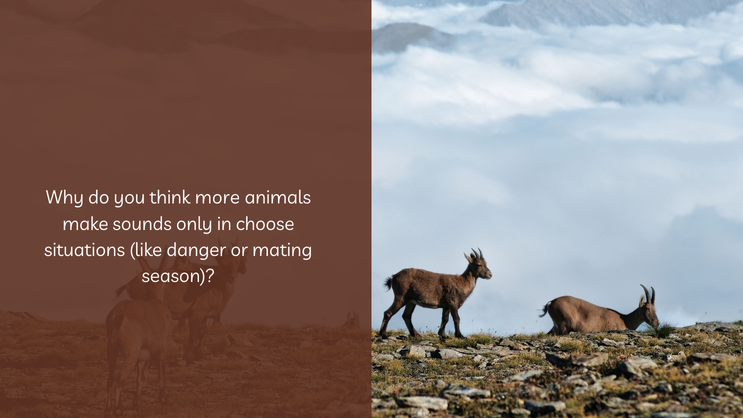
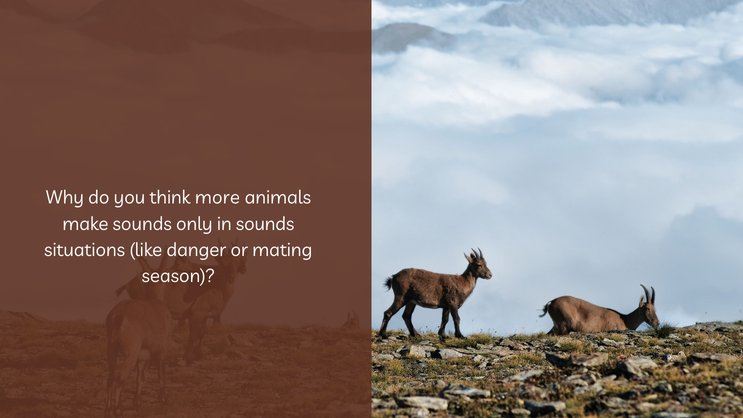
in choose: choose -> sounds
